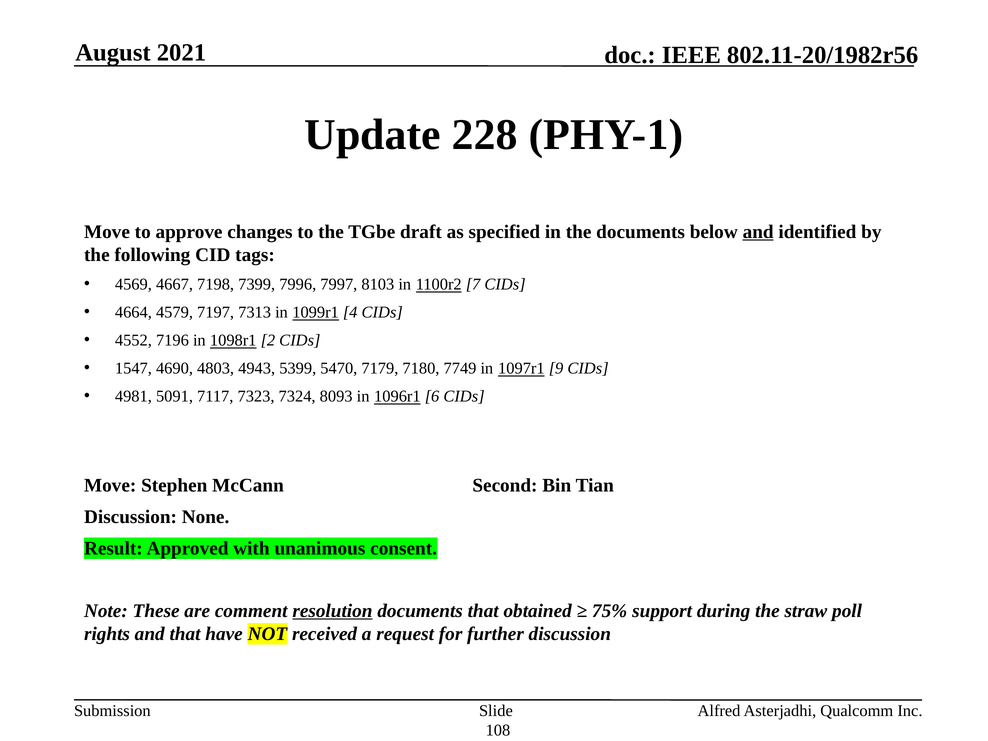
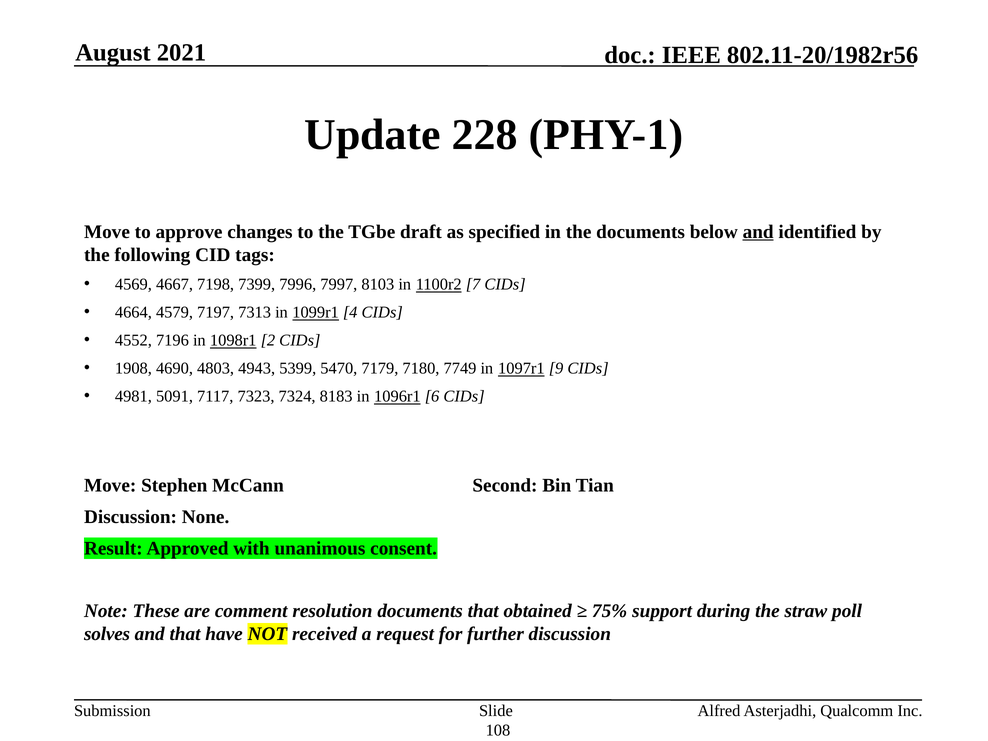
1547: 1547 -> 1908
8093: 8093 -> 8183
resolution underline: present -> none
rights: rights -> solves
